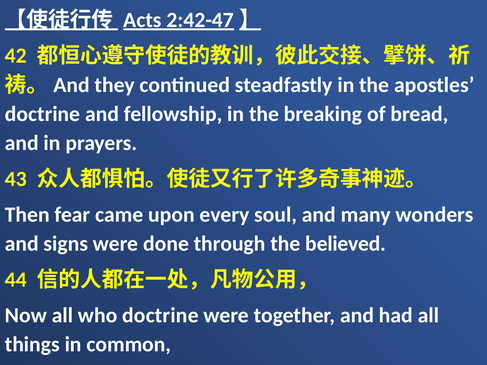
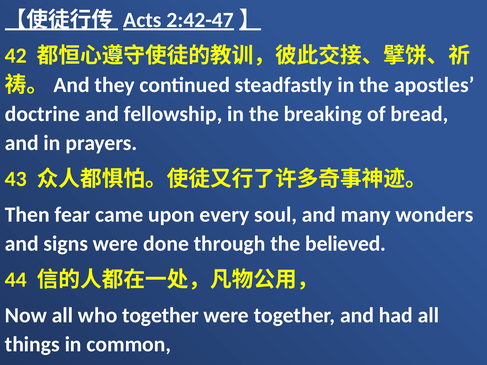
who doctrine: doctrine -> together
